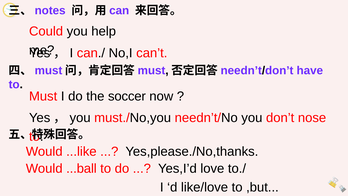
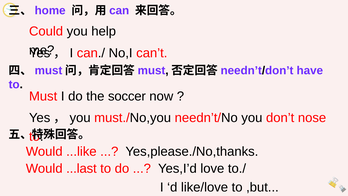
notes: notes -> home
...ball: ...ball -> ...last
